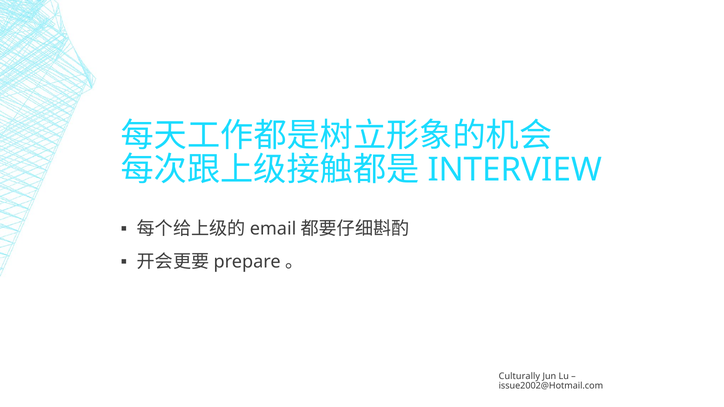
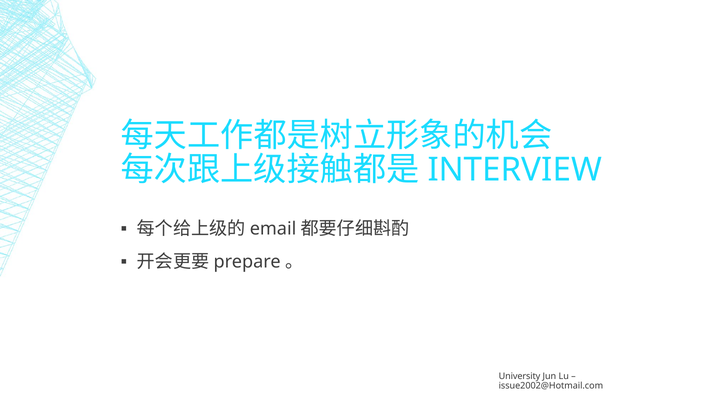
Culturally: Culturally -> University
